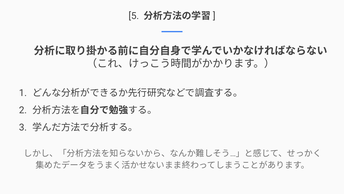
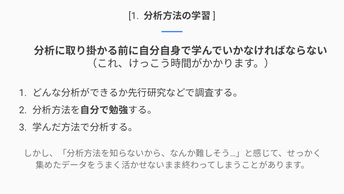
5 at (134, 16): 5 -> 1
